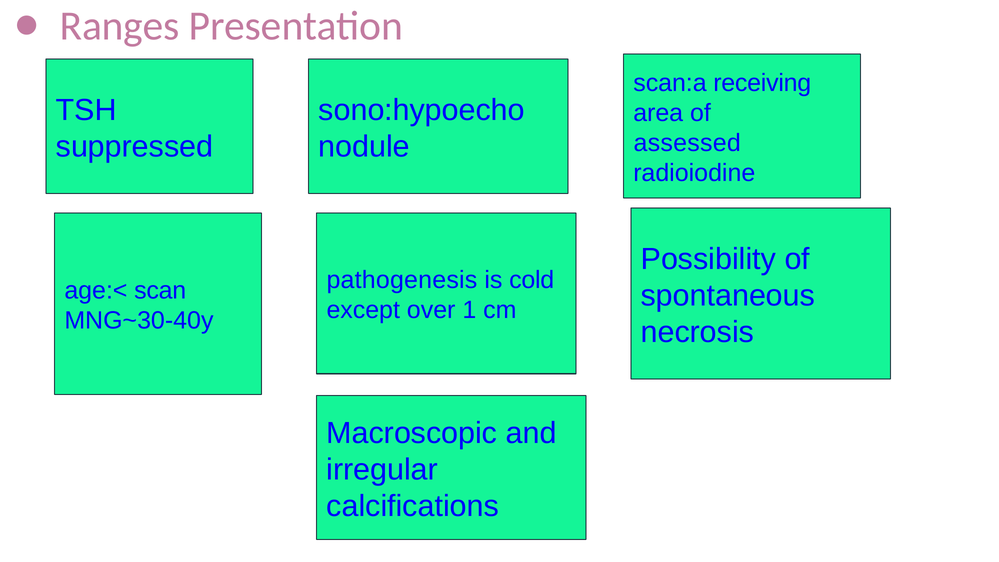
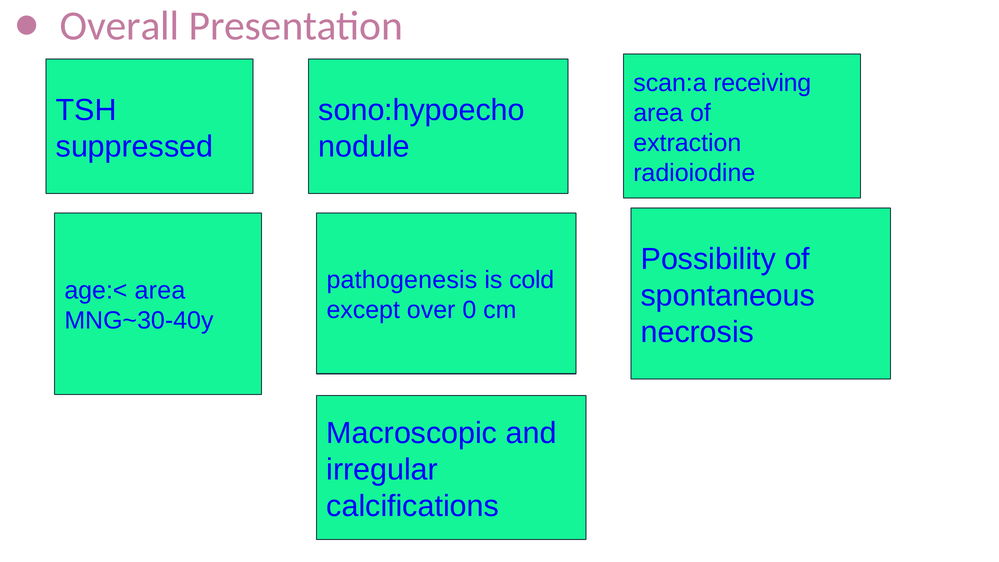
Ranges: Ranges -> Overall
assessed: assessed -> extraction
age:< scan: scan -> area
1: 1 -> 0
